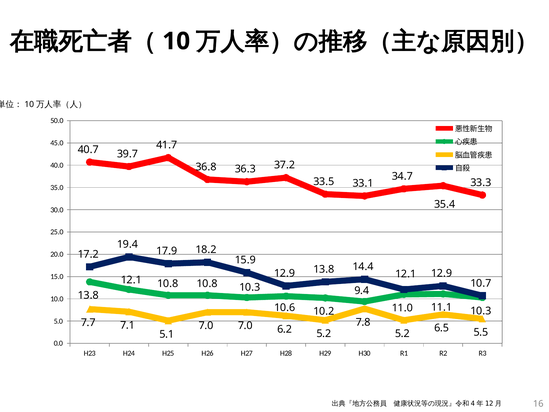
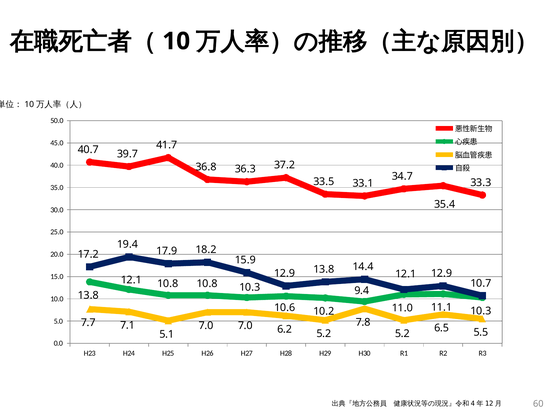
16: 16 -> 60
